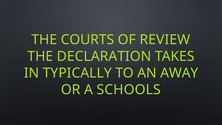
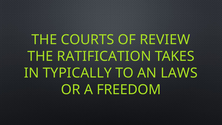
DECLARATION: DECLARATION -> RATIFICATION
AWAY: AWAY -> LAWS
SCHOOLS: SCHOOLS -> FREEDOM
